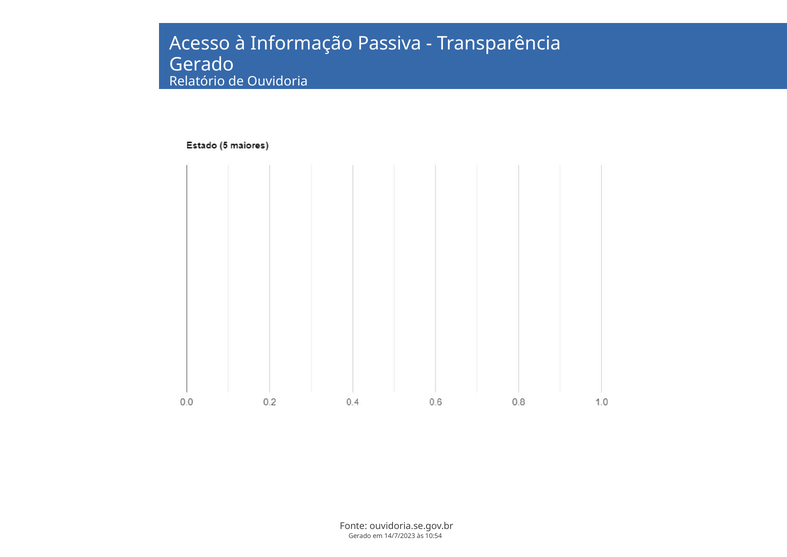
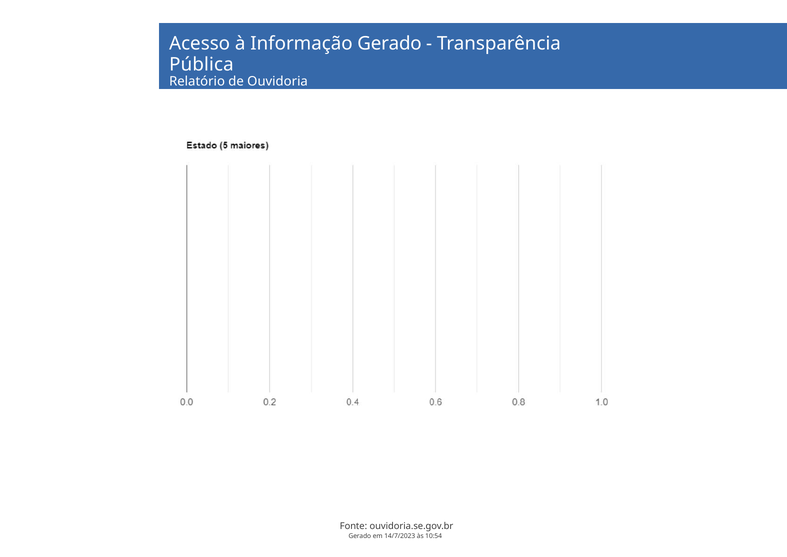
Informação Passiva: Passiva -> Gerado
Gerado at (202, 64): Gerado -> Pública
